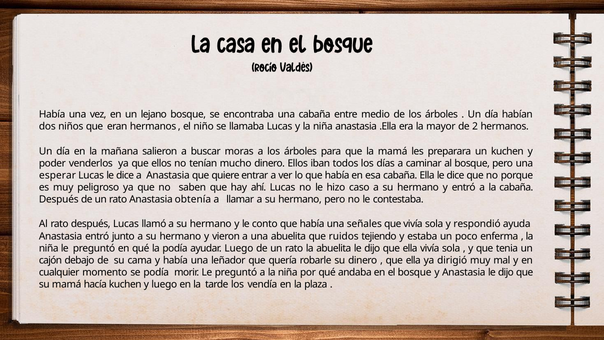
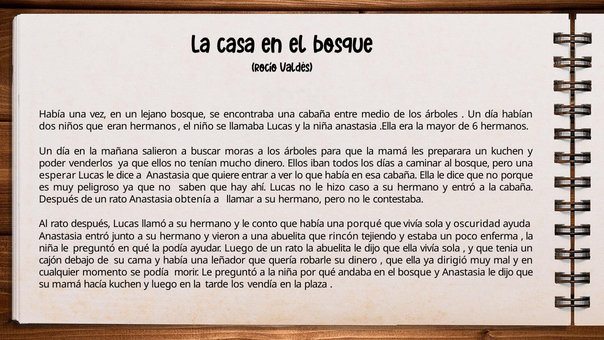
2: 2 -> 6
señales: señales -> porqué
respondió: respondió -> oscuridad
ruidos: ruidos -> rincón
